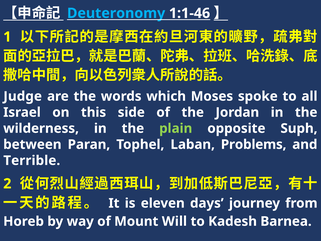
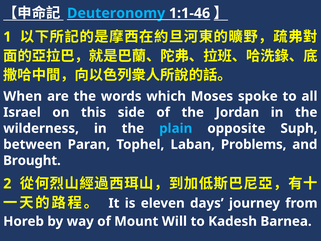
Judge: Judge -> When
plain colour: light green -> light blue
Terrible: Terrible -> Brought
